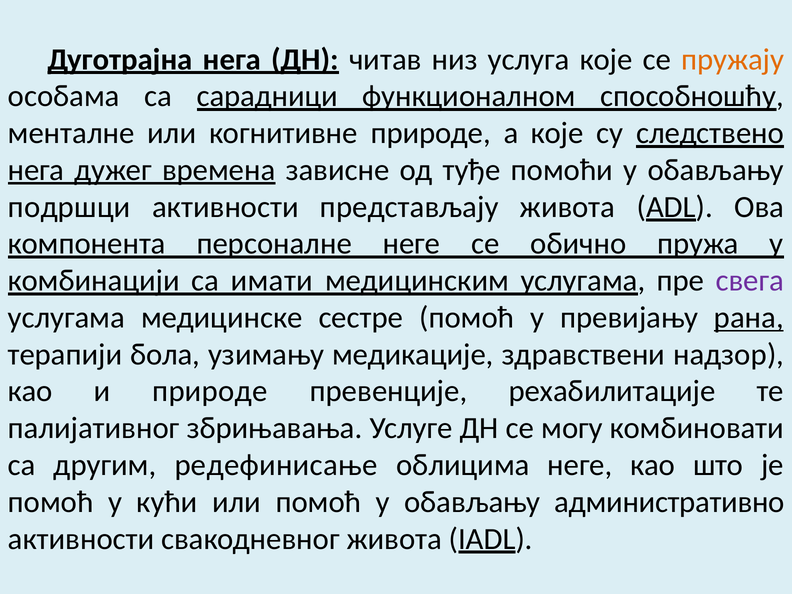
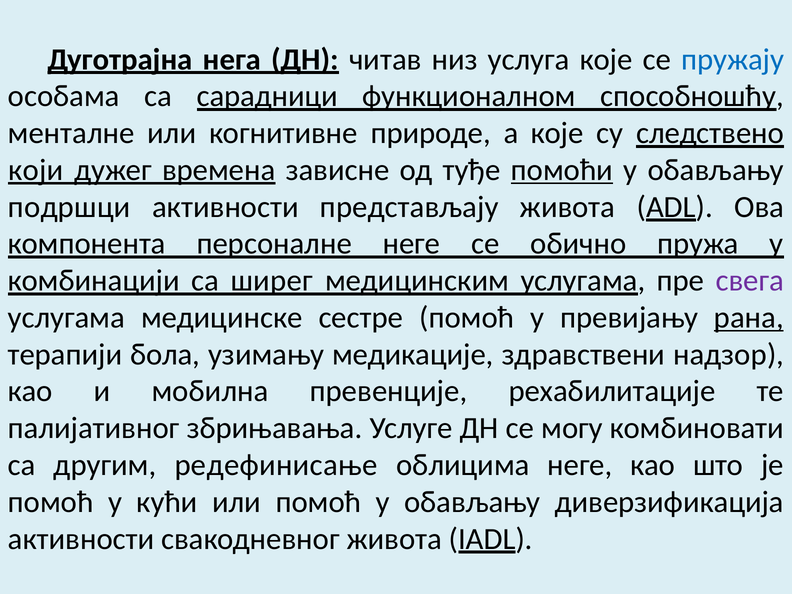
пружају colour: orange -> blue
нега at (36, 170): нега -> који
помоћи underline: none -> present
имати: имати -> ширег
и природе: природе -> мобилна
административно: административно -> диверзификација
